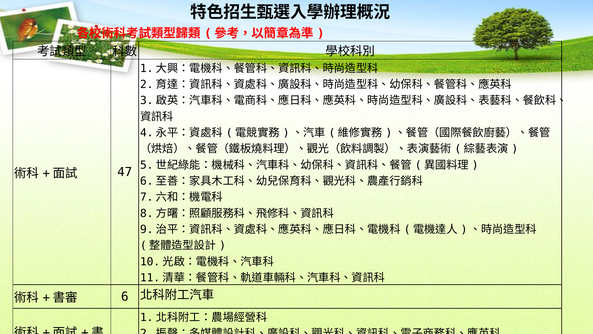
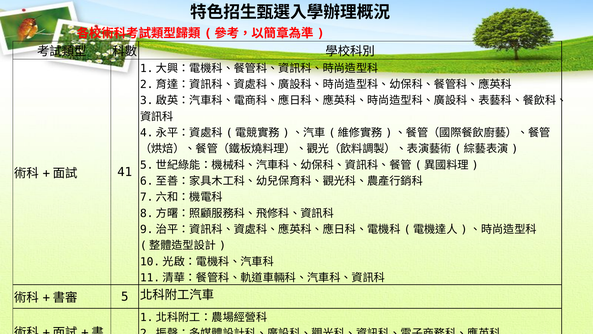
47: 47 -> 41
6: 6 -> 5
